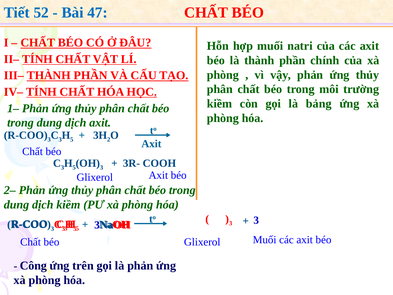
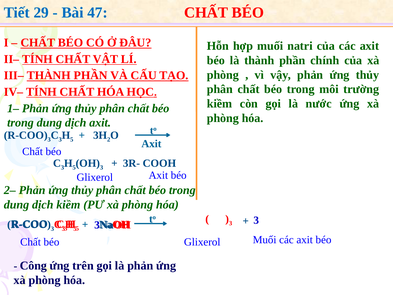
52: 52 -> 29
bảng: bảng -> nước
